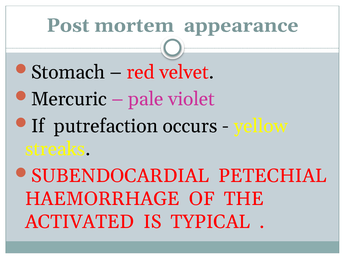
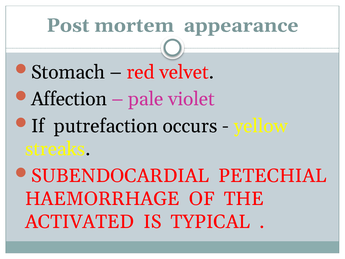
Mercuric: Mercuric -> Affection
